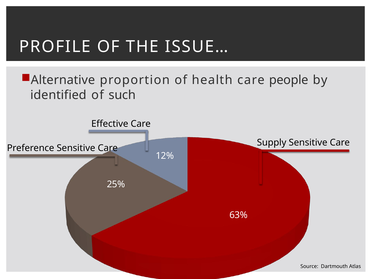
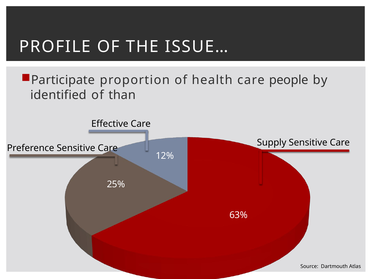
Alternative: Alternative -> Participate
such: such -> than
